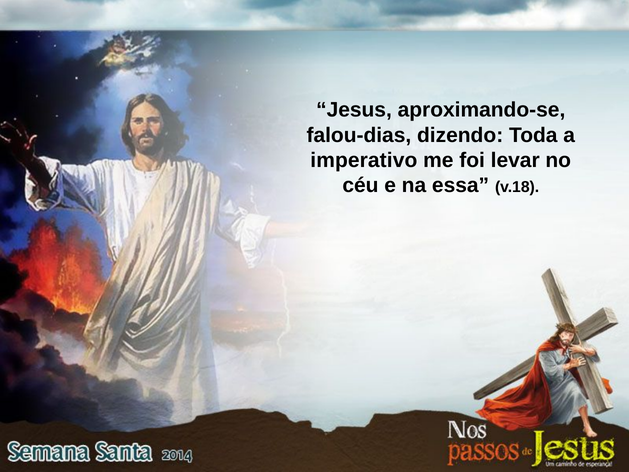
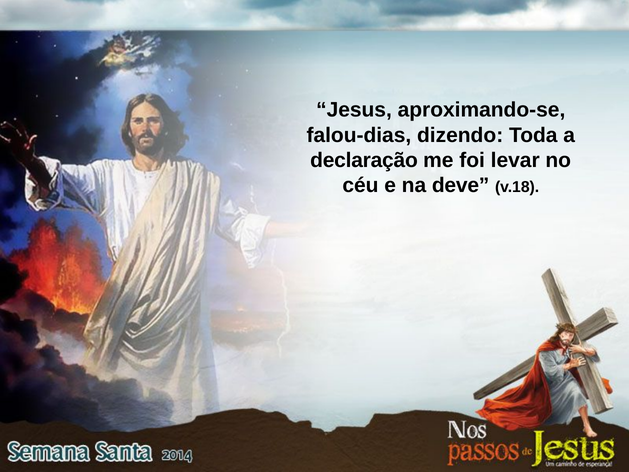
imperativo: imperativo -> declaração
essa: essa -> deve
